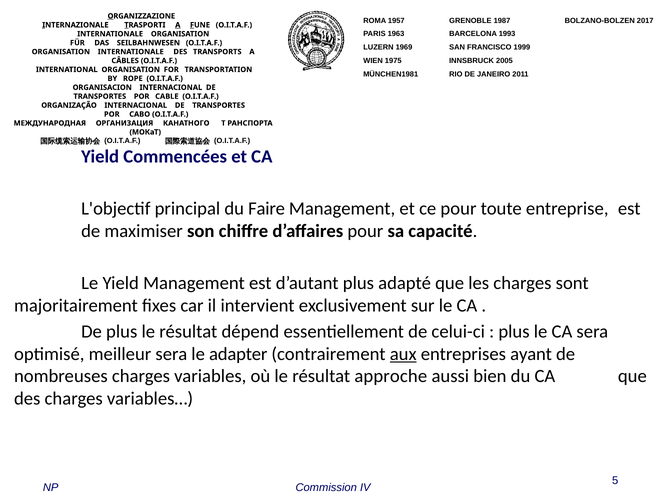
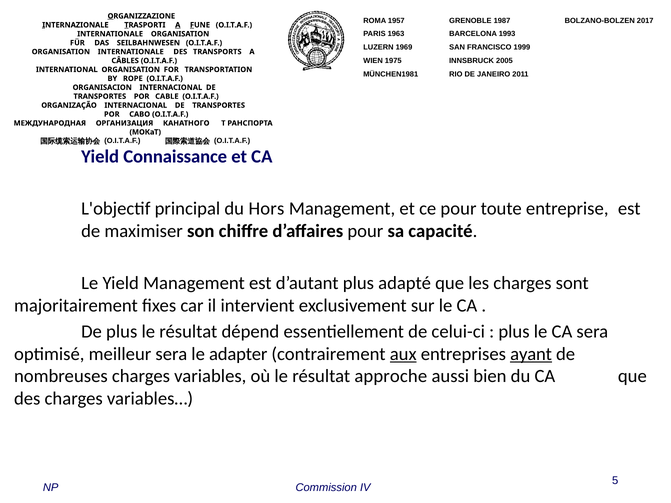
Commencées: Commencées -> Connaissance
Faire: Faire -> Hors
ayant underline: none -> present
